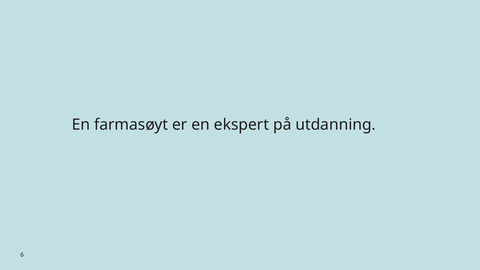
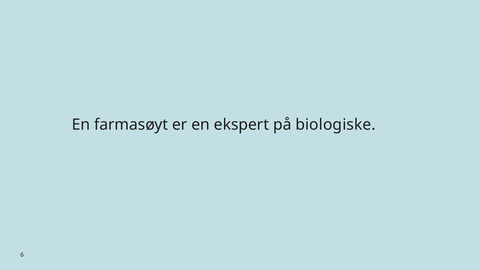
utdanning: utdanning -> biologiske
